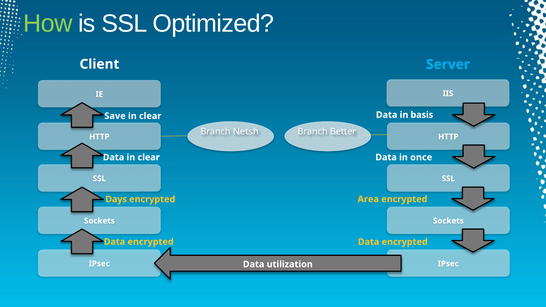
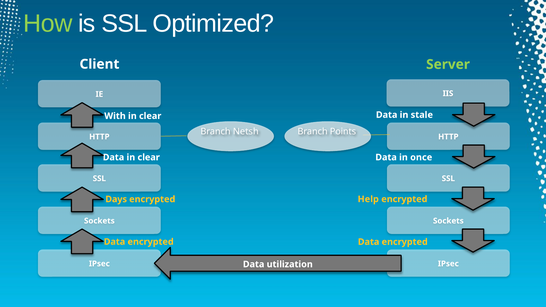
Server colour: light blue -> light green
basis: basis -> stale
Save: Save -> With
Better: Better -> Points
Area: Area -> Help
